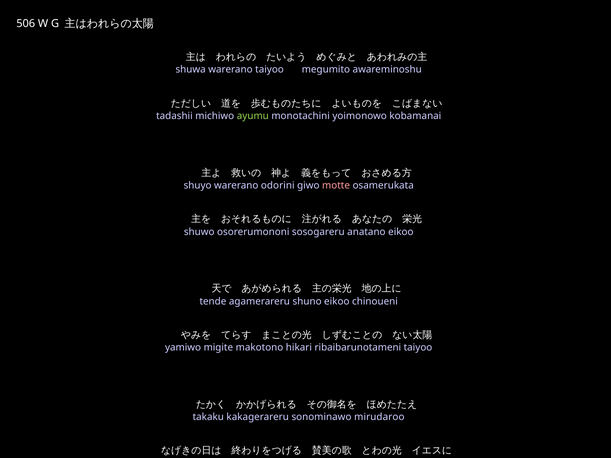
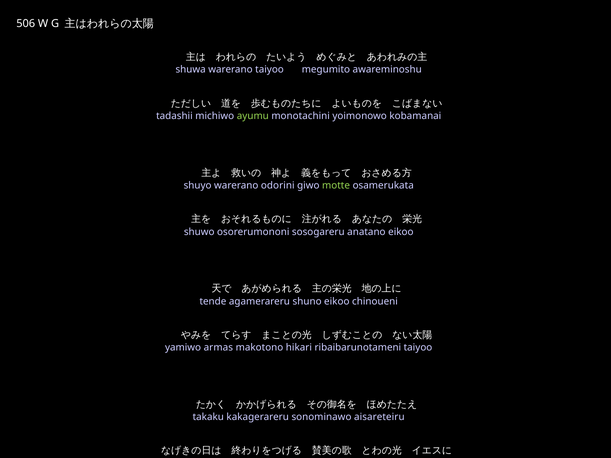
motte colour: pink -> light green
migite: migite -> armas
mirudaroo: mirudaroo -> aisareteiru
